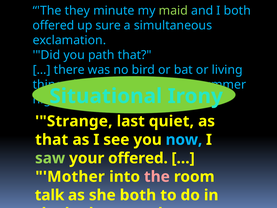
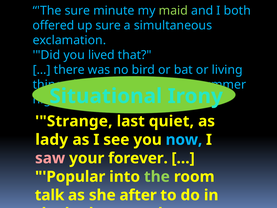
The they: they -> sure
path: path -> lived
that at (52, 140): that -> lady
saw colour: light green -> pink
your offered: offered -> forever
Mother: Mother -> Popular
the at (157, 176) colour: pink -> light green
she both: both -> after
